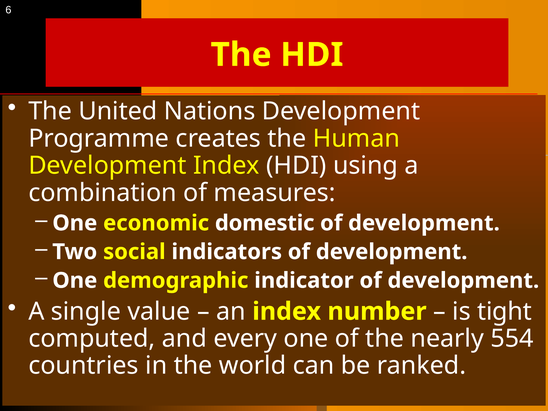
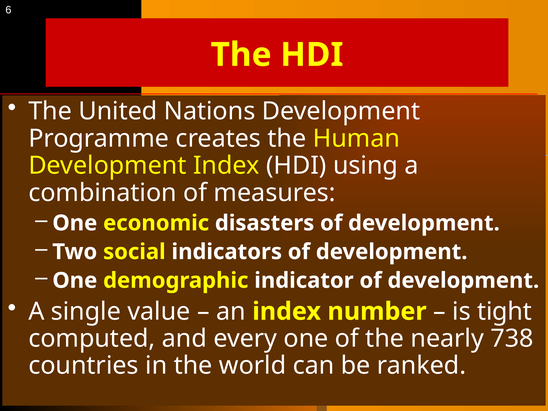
domestic: domestic -> disasters
554: 554 -> 738
